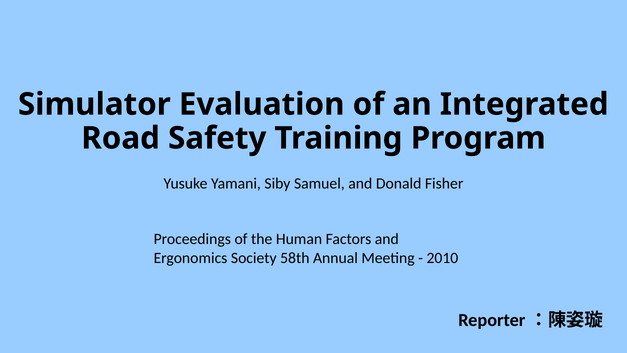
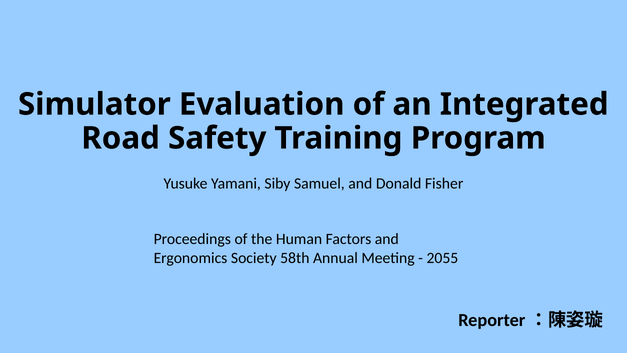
2010: 2010 -> 2055
